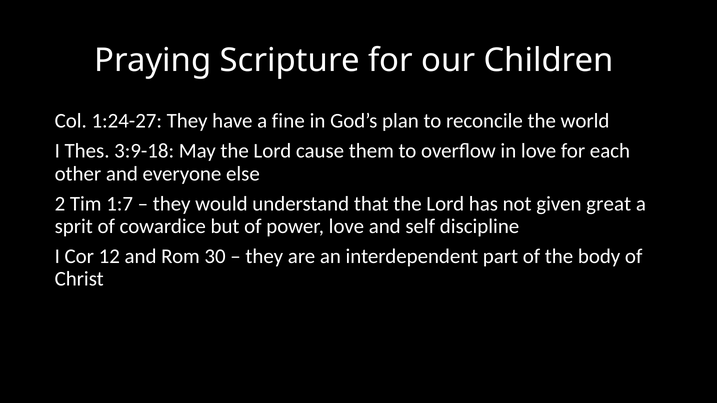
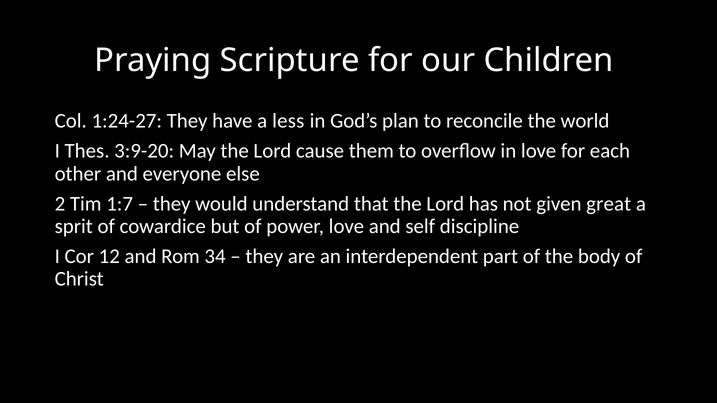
fine: fine -> less
3:9-18: 3:9-18 -> 3:9-20
30: 30 -> 34
